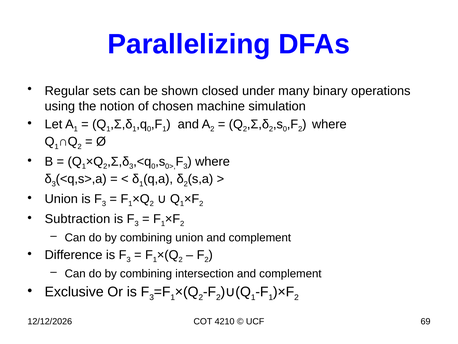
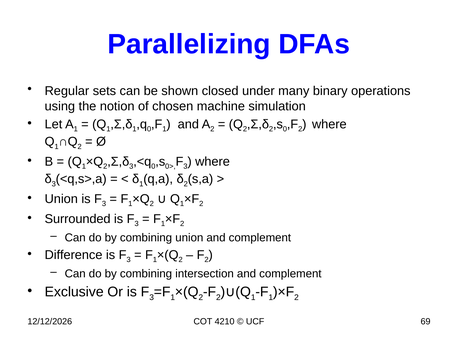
Subtraction: Subtraction -> Surrounded
